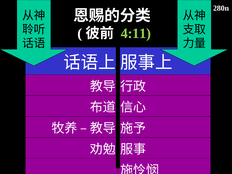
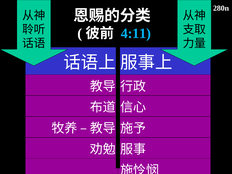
4:11 colour: light green -> light blue
